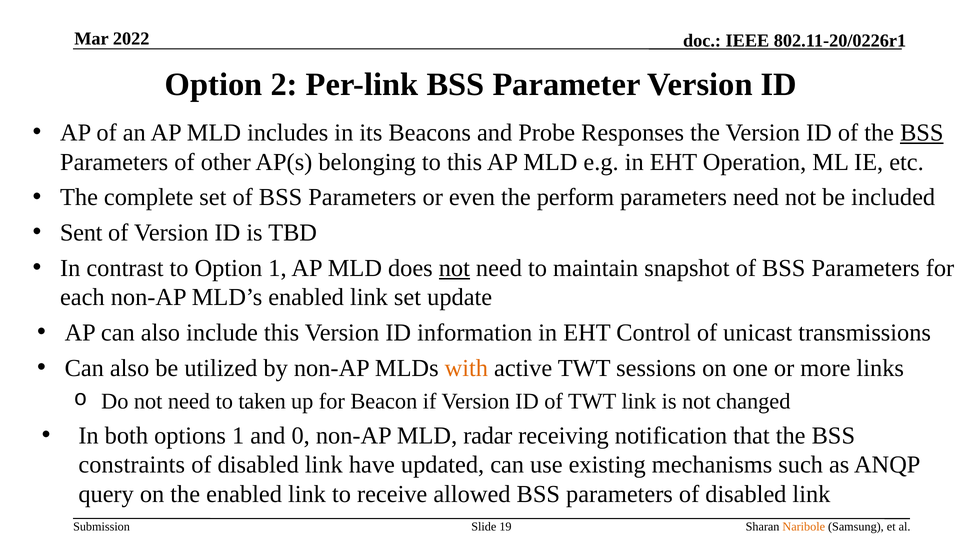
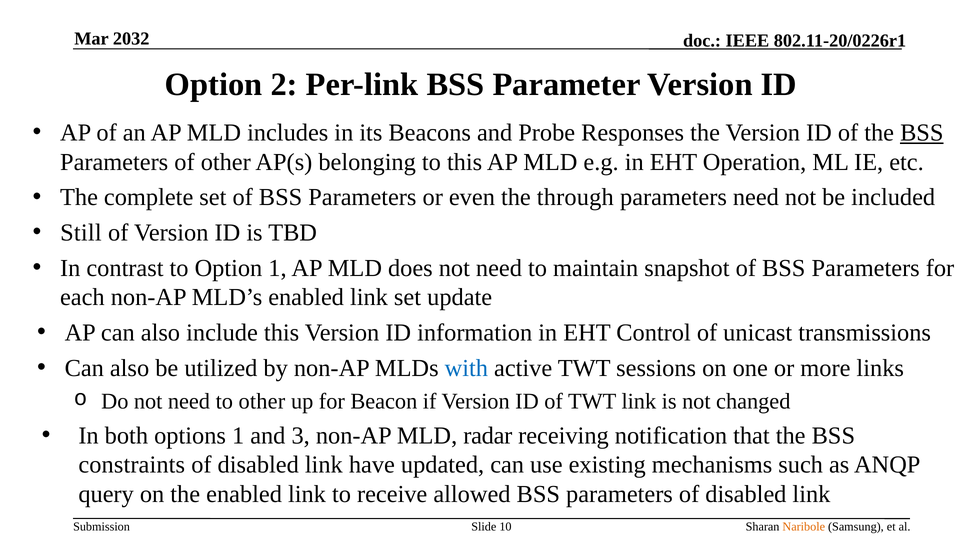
2022: 2022 -> 2032
perform: perform -> through
Sent: Sent -> Still
not at (454, 268) underline: present -> none
with colour: orange -> blue
to taken: taken -> other
0: 0 -> 3
19: 19 -> 10
